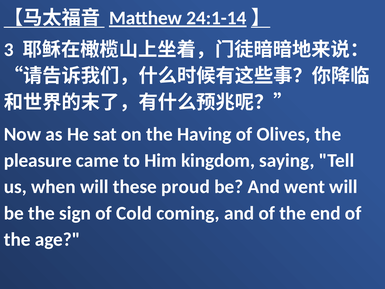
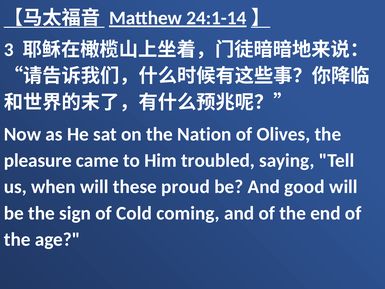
Having: Having -> Nation
kingdom: kingdom -> troubled
went: went -> good
